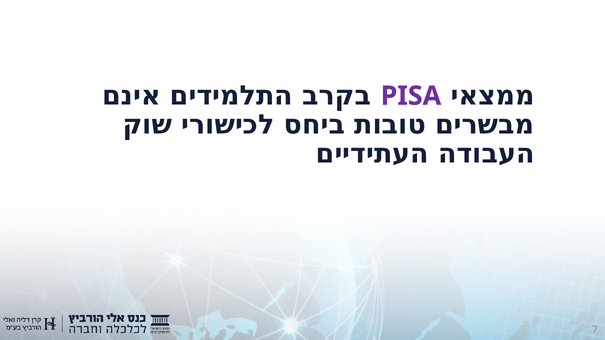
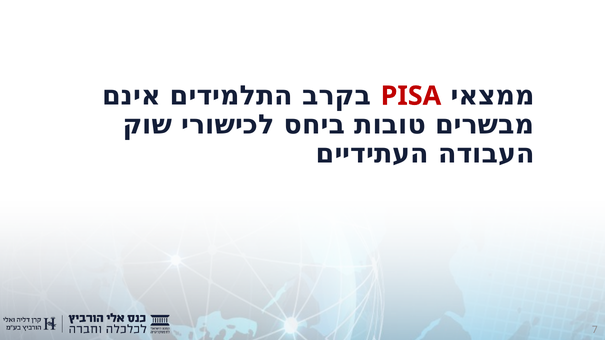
PISA colour: purple -> red
